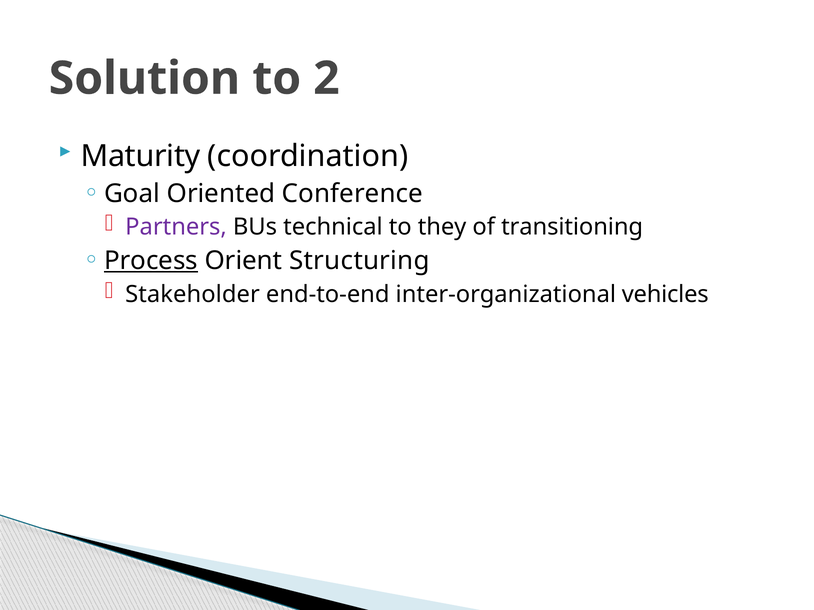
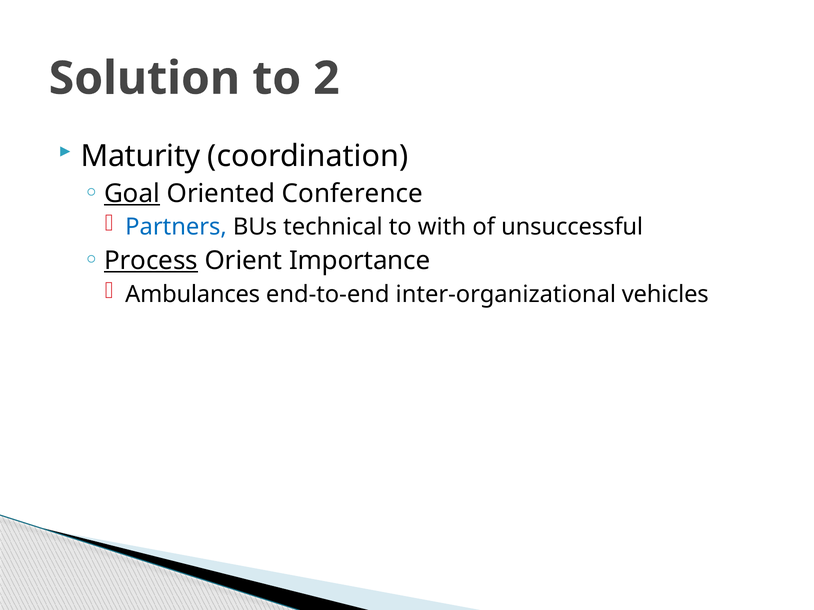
Goal underline: none -> present
Partners colour: purple -> blue
they: they -> with
transitioning: transitioning -> unsuccessful
Structuring: Structuring -> Importance
Stakeholder: Stakeholder -> Ambulances
